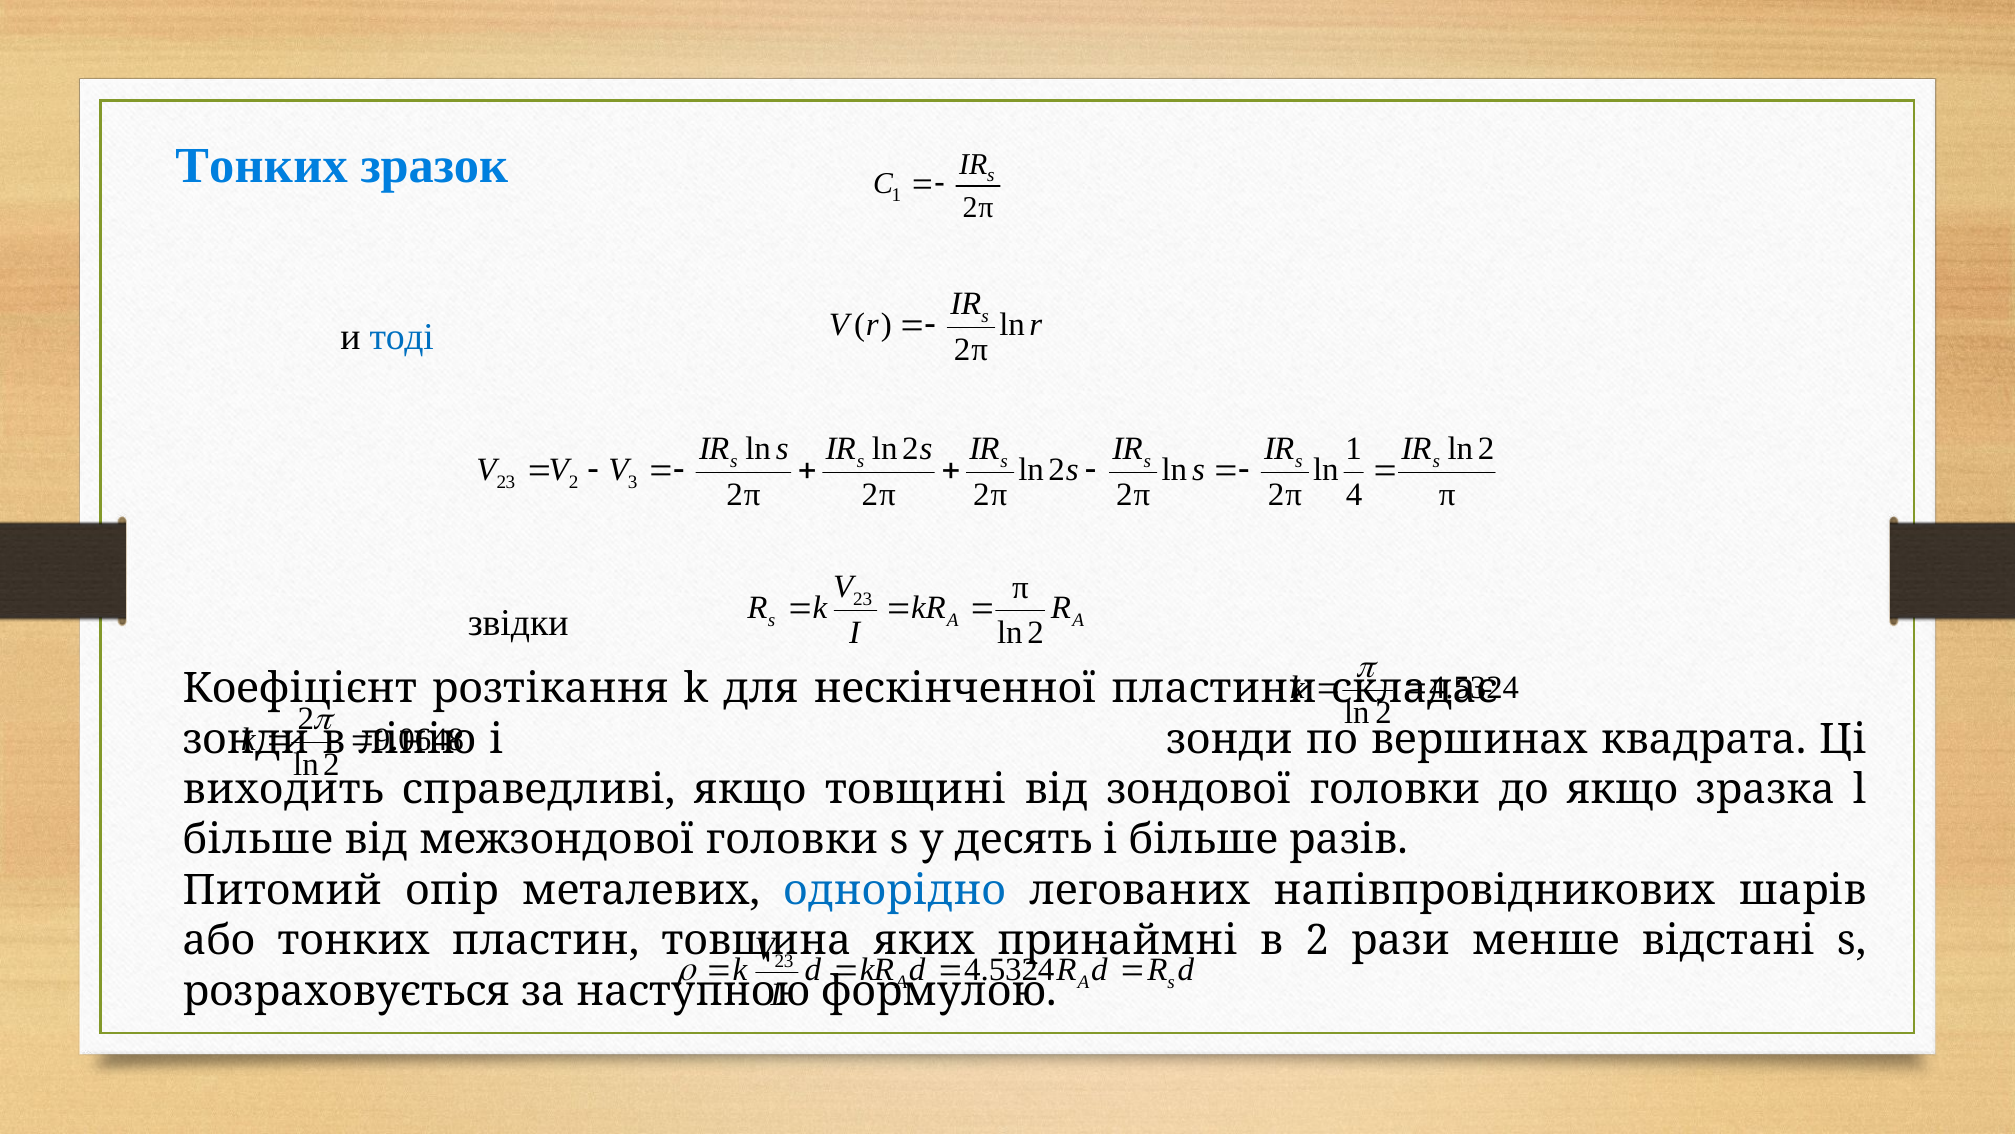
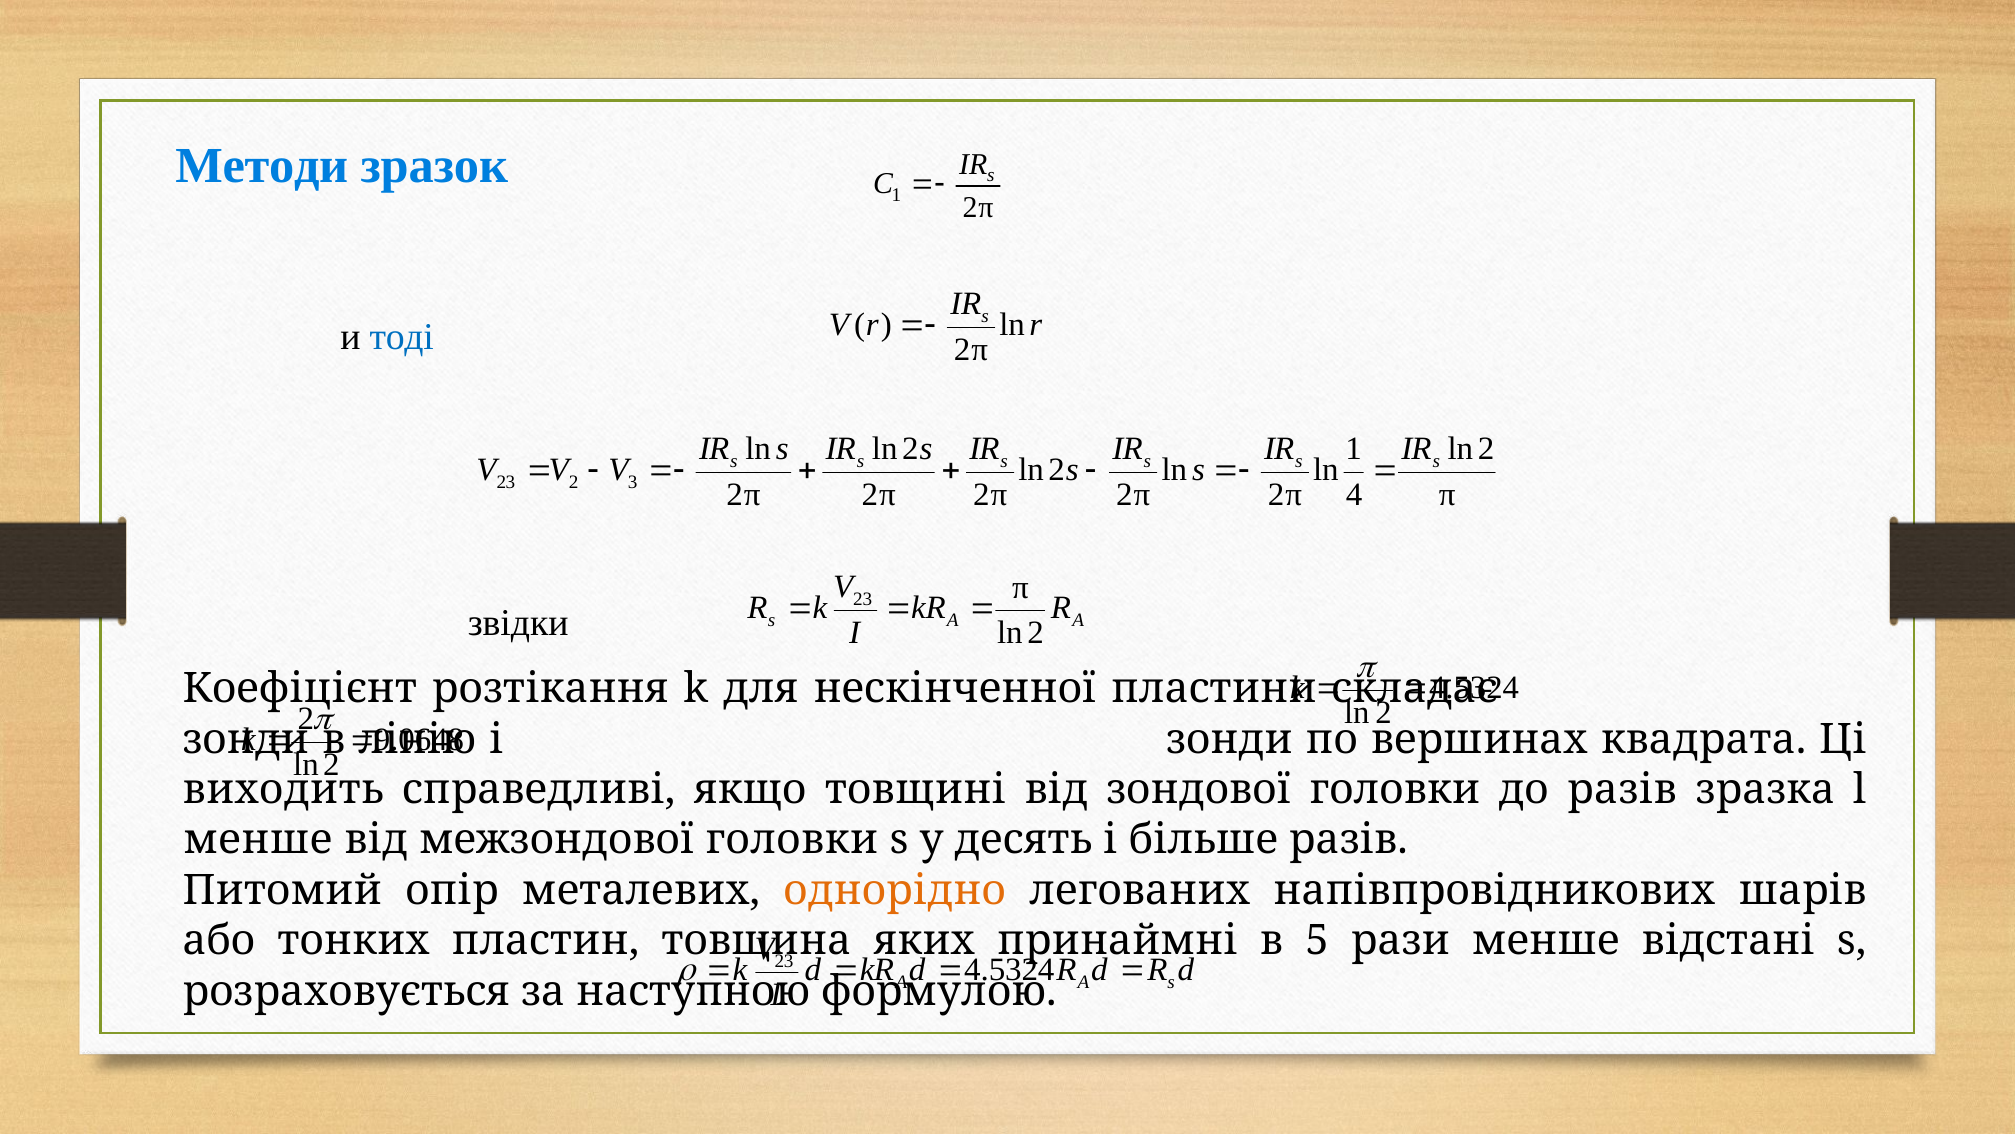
Тонких at (262, 166): Тонких -> Методи
до якщо: якщо -> разів
більше at (258, 840): більше -> менше
однорідно colour: blue -> orange
в 2: 2 -> 5
